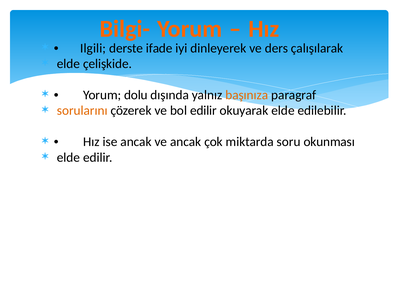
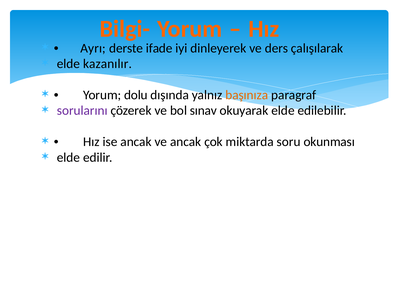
Ilgili: Ilgili -> Ayrı
çelişkide: çelişkide -> kazanılır
sorularını colour: orange -> purple
bol edilir: edilir -> sınav
